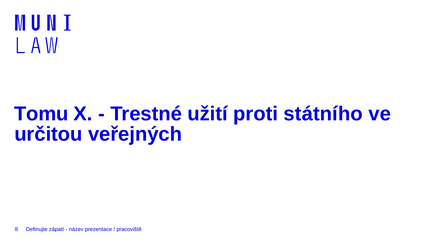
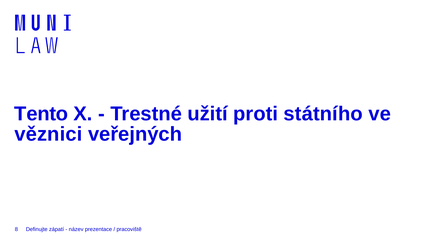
Tomu: Tomu -> Tento
určitou: určitou -> věznici
